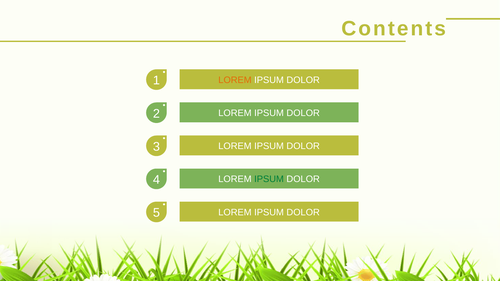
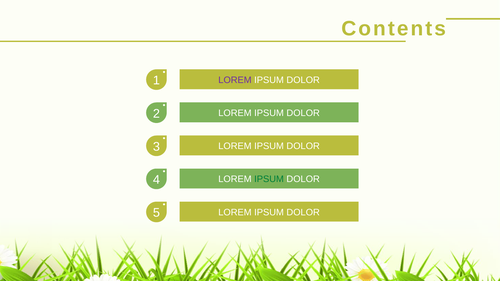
LOREM at (235, 80) colour: orange -> purple
